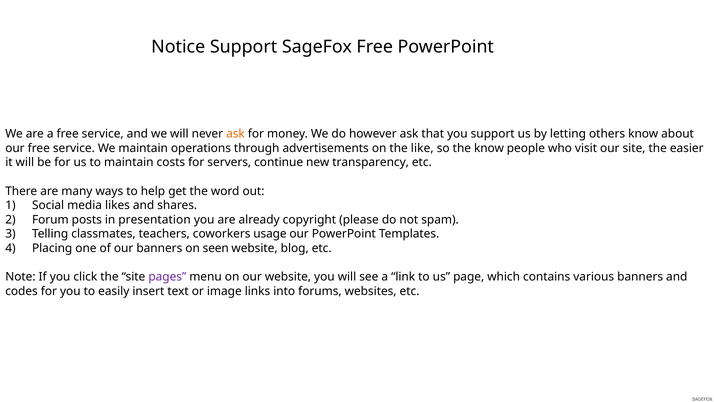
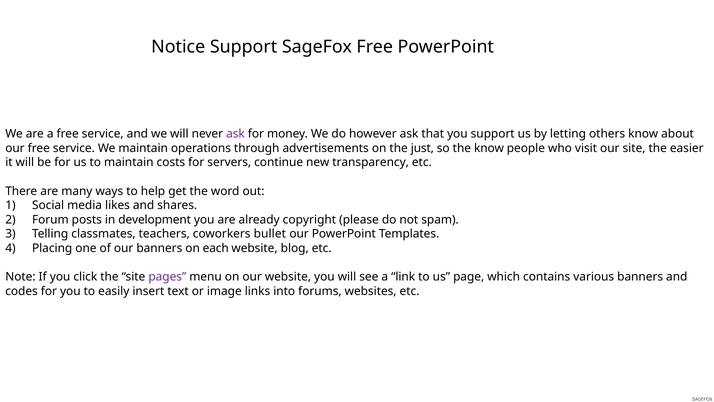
ask at (235, 134) colour: orange -> purple
like: like -> just
presentation: presentation -> development
usage: usage -> bullet
seen: seen -> each
